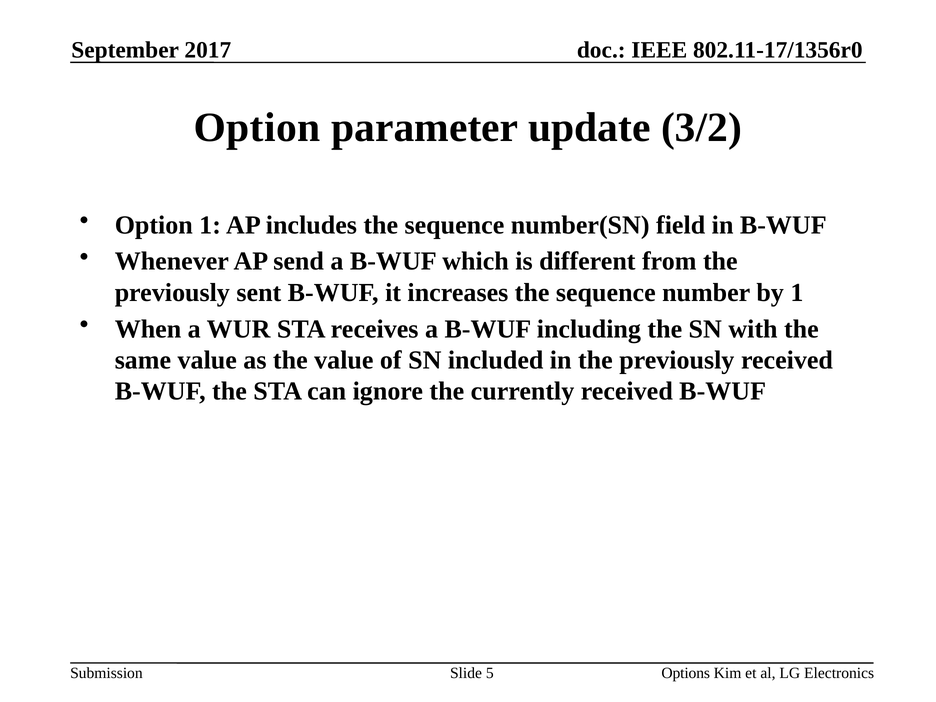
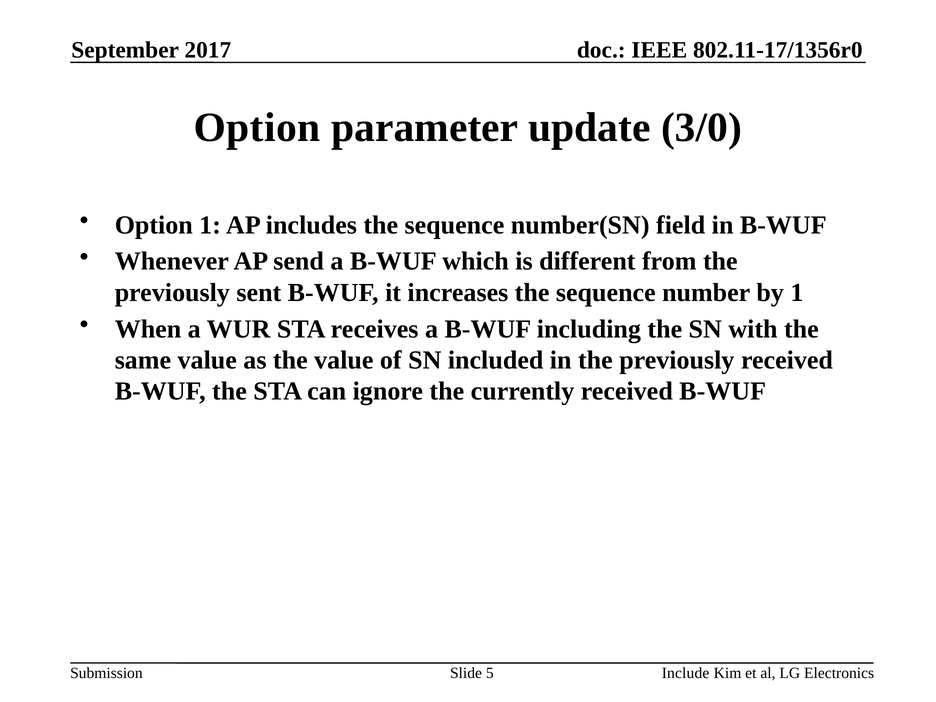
3/2: 3/2 -> 3/0
Options: Options -> Include
